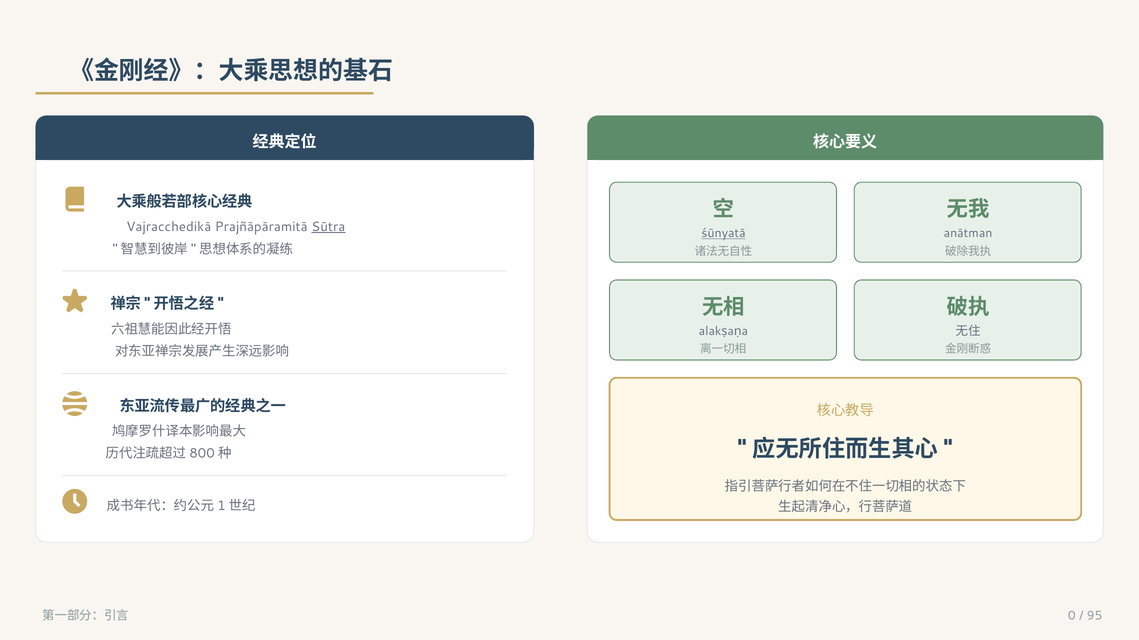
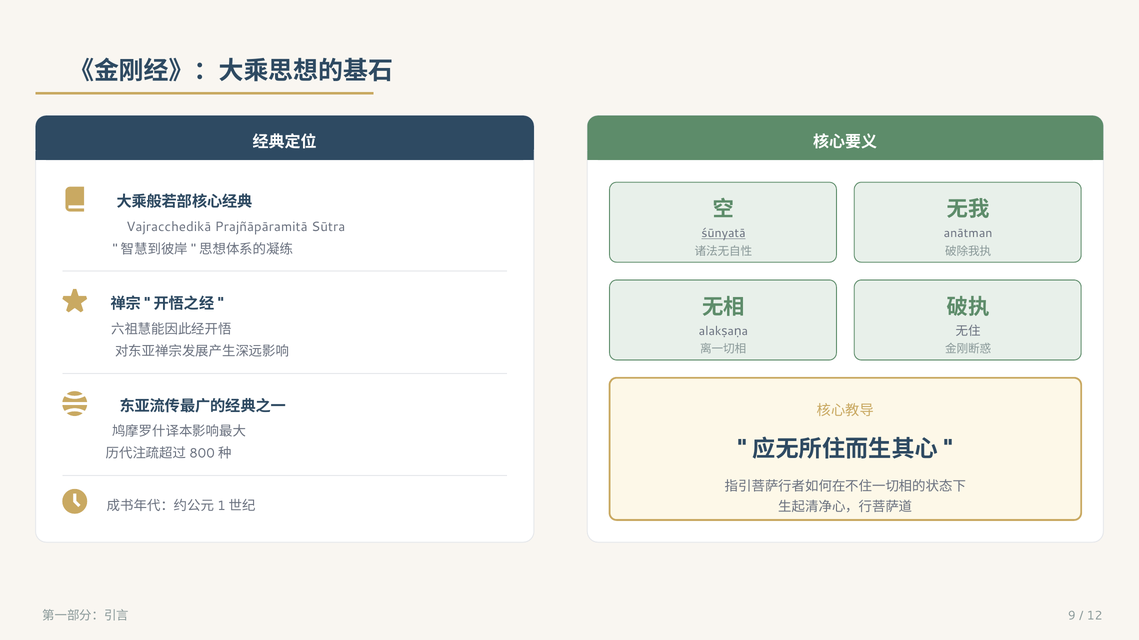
Sūtra underline: present -> none
0: 0 -> 9
95: 95 -> 12
